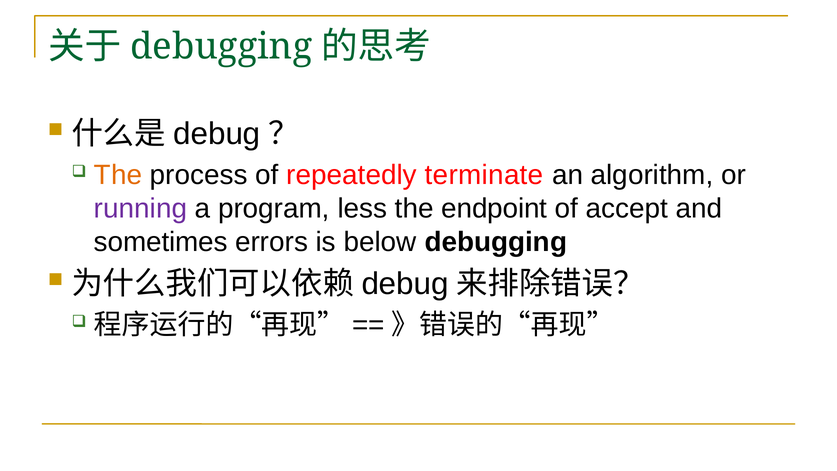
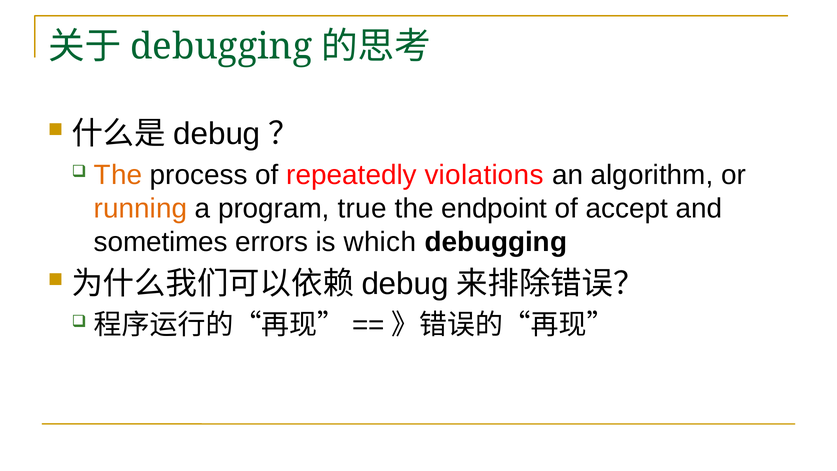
terminate: terminate -> violations
running colour: purple -> orange
less: less -> true
below: below -> which
